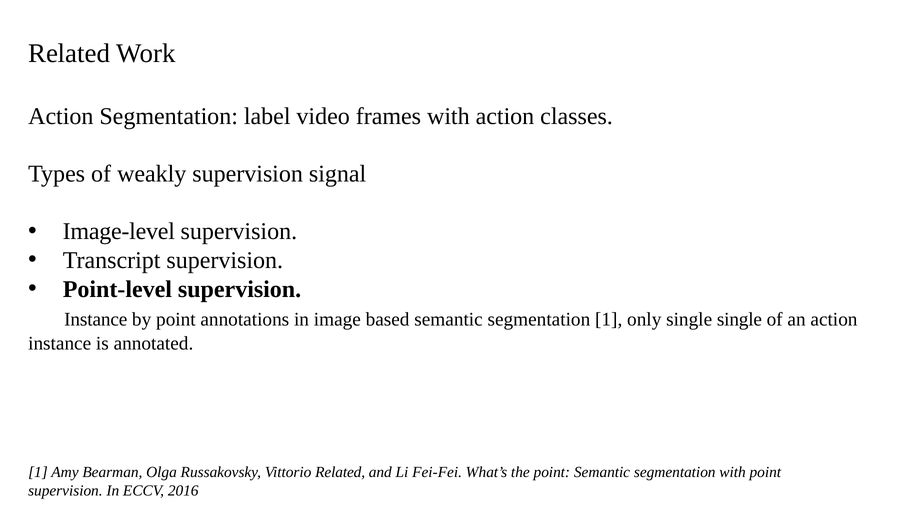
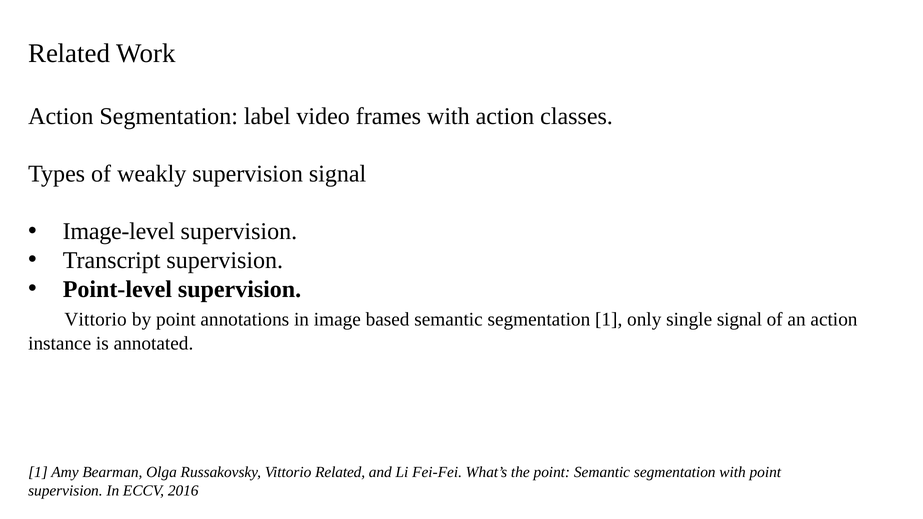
Instance at (96, 320): Instance -> Vittorio
single single: single -> signal
